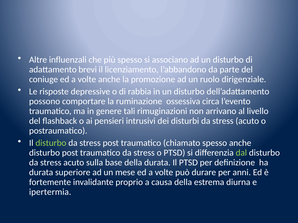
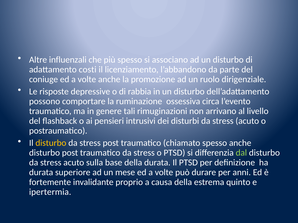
brevi: brevi -> costi
disturbo at (51, 143) colour: light green -> yellow
diurna: diurna -> quinto
